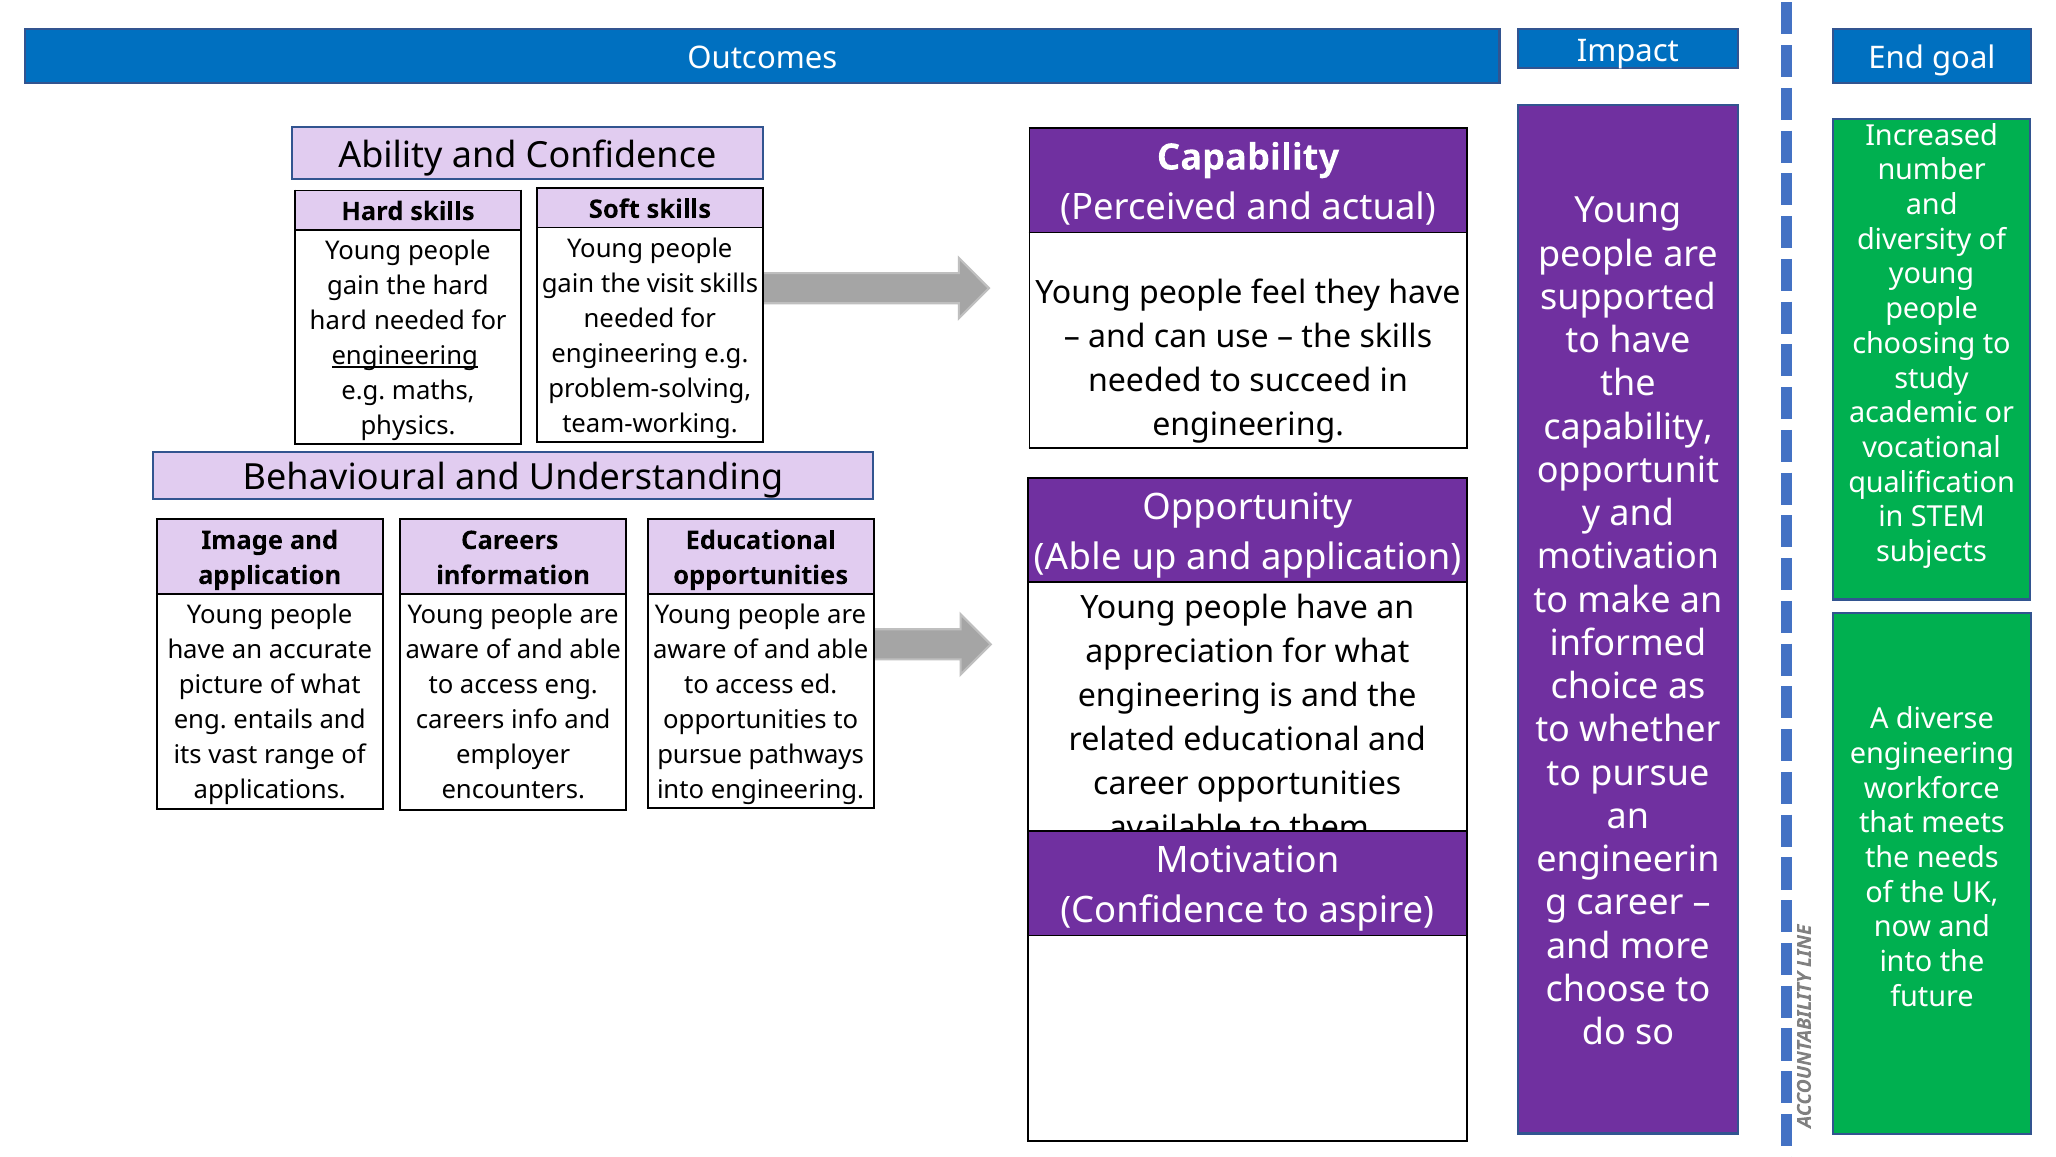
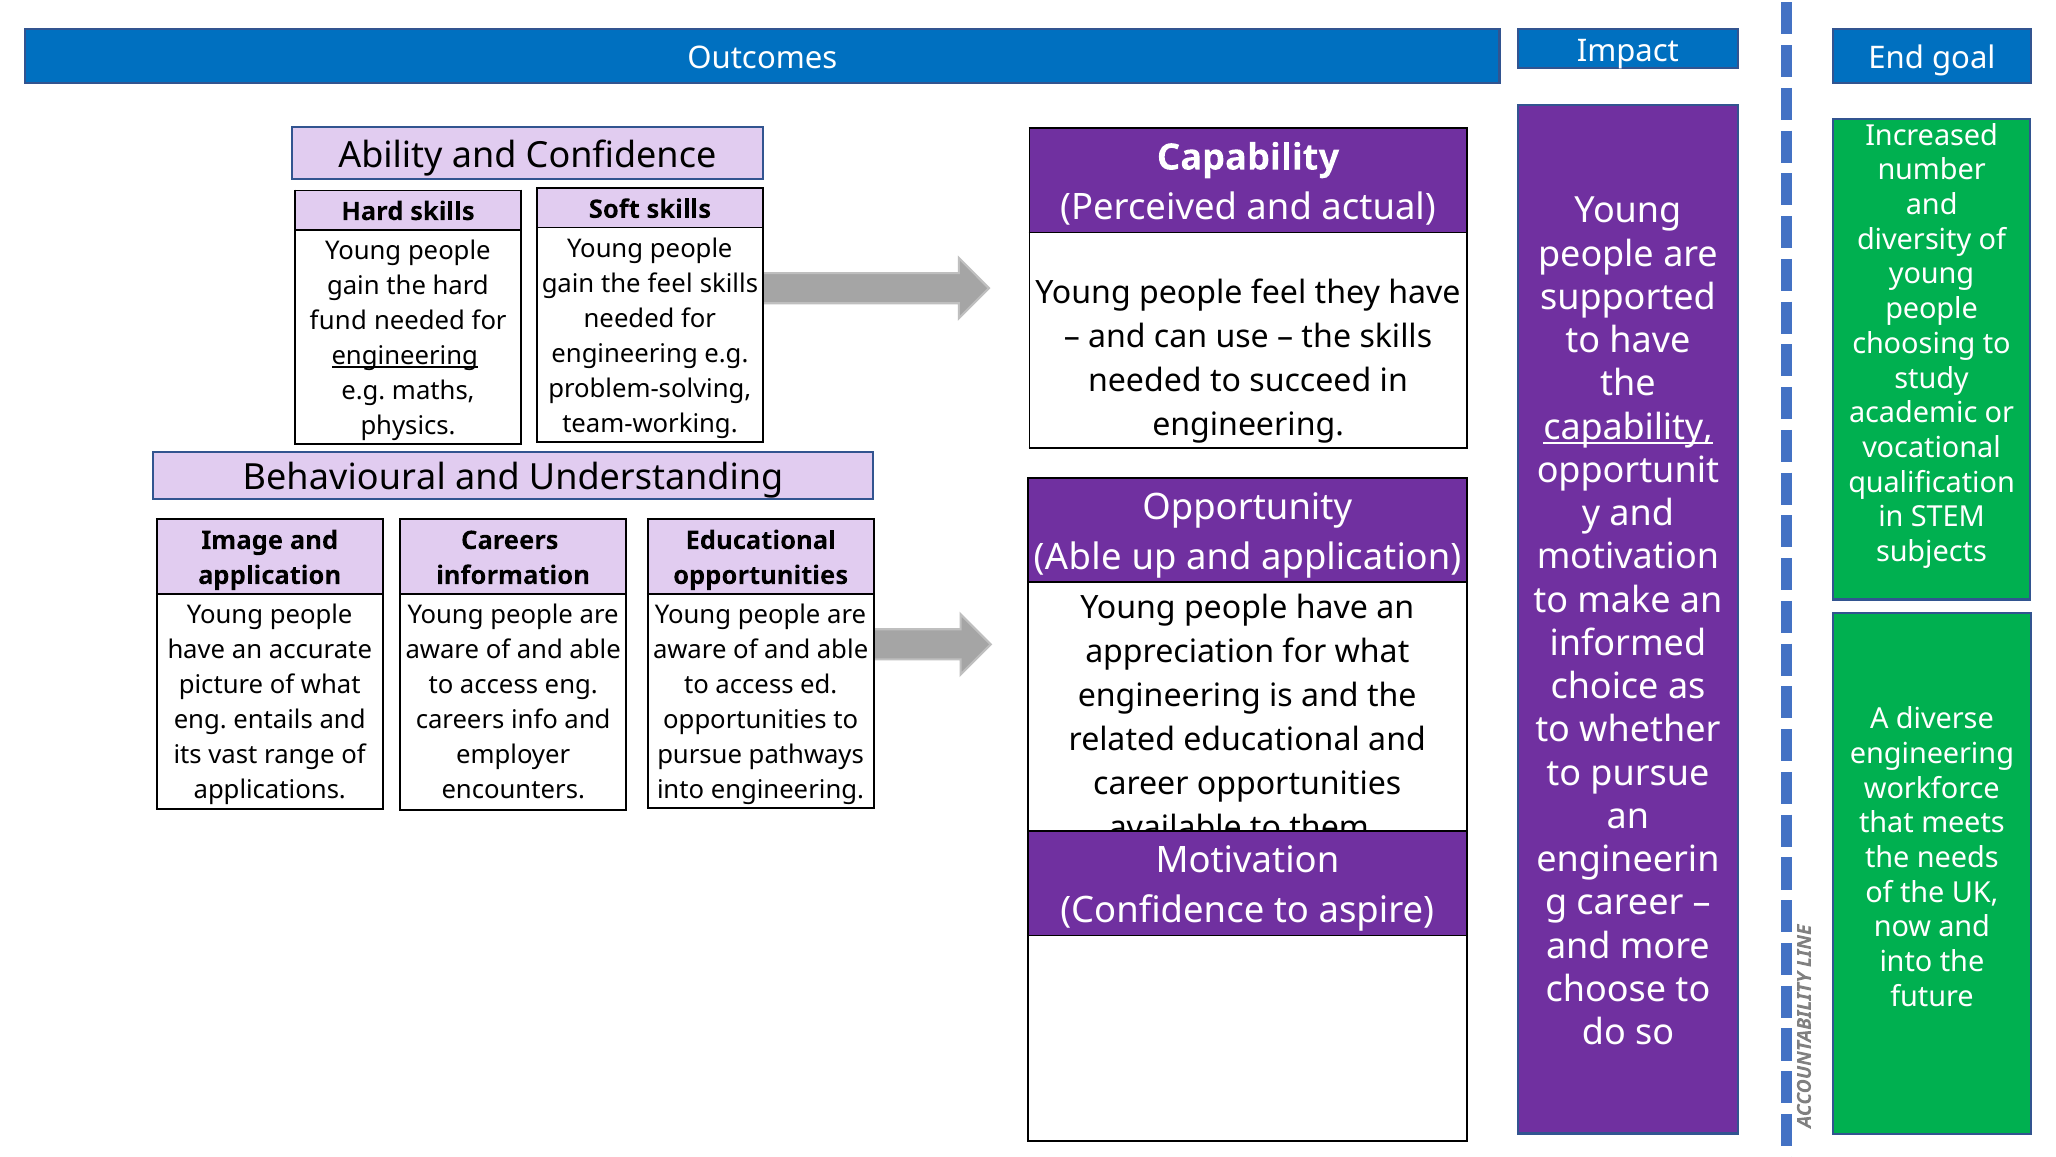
the visit: visit -> feel
hard at (338, 321): hard -> fund
capability at (1628, 427) underline: none -> present
